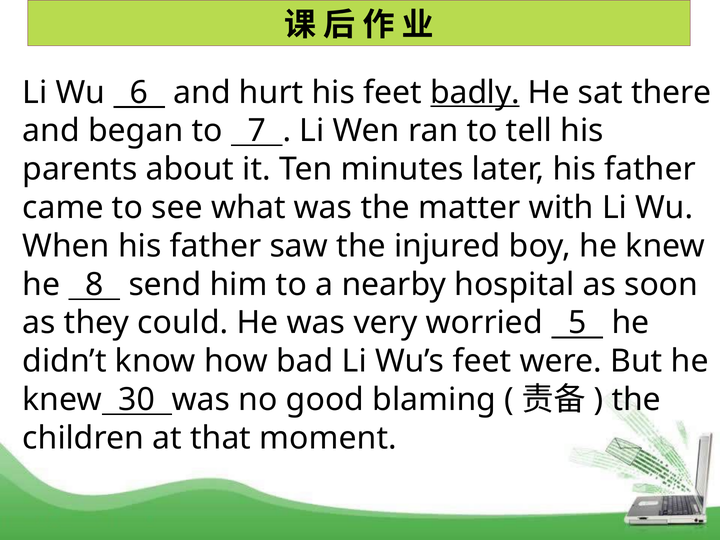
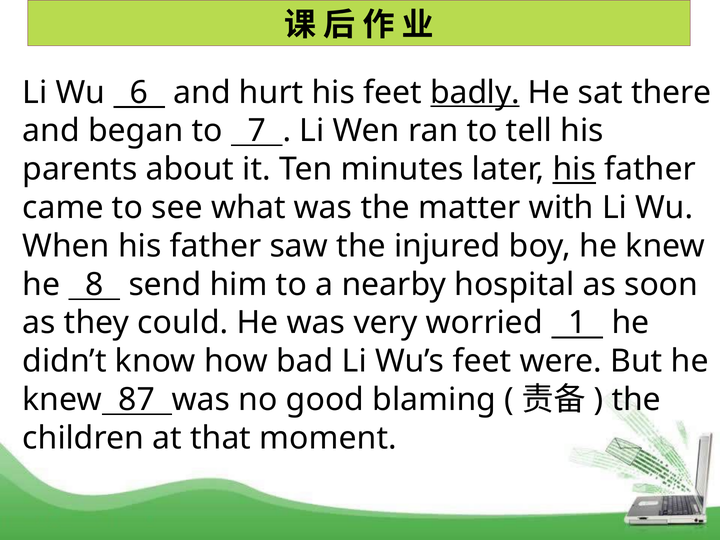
his at (574, 169) underline: none -> present
5: 5 -> 1
30: 30 -> 87
